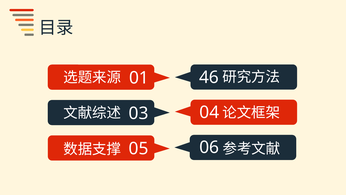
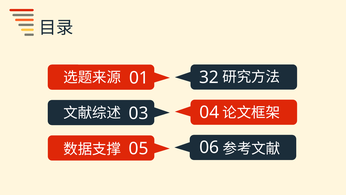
46: 46 -> 32
